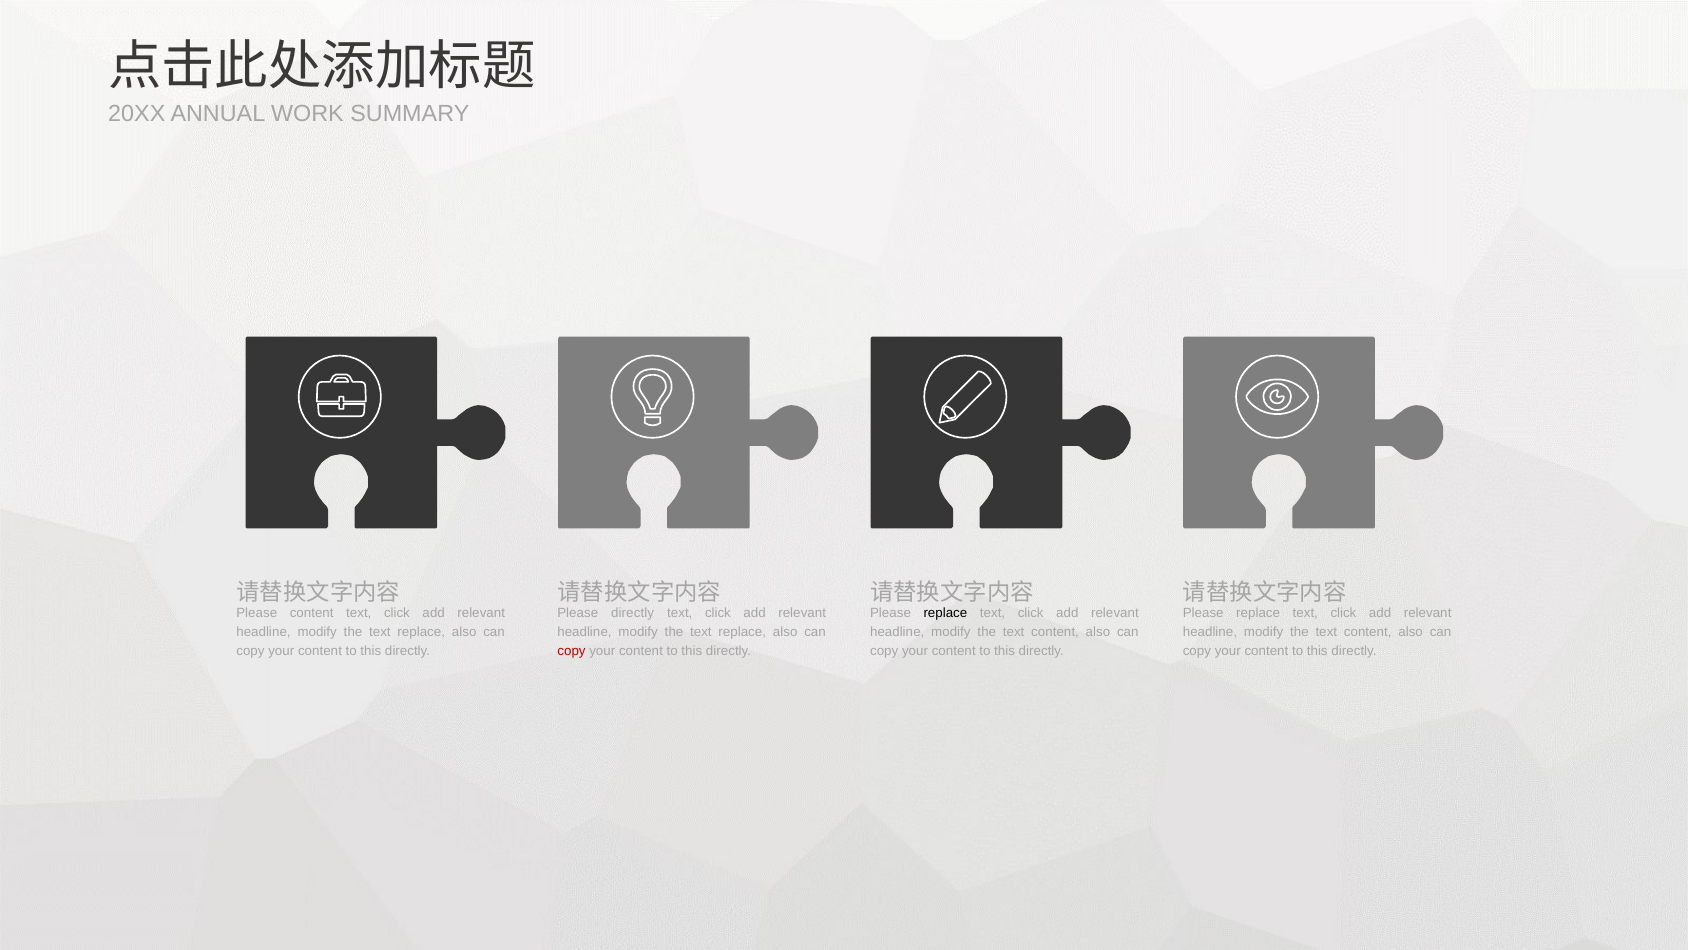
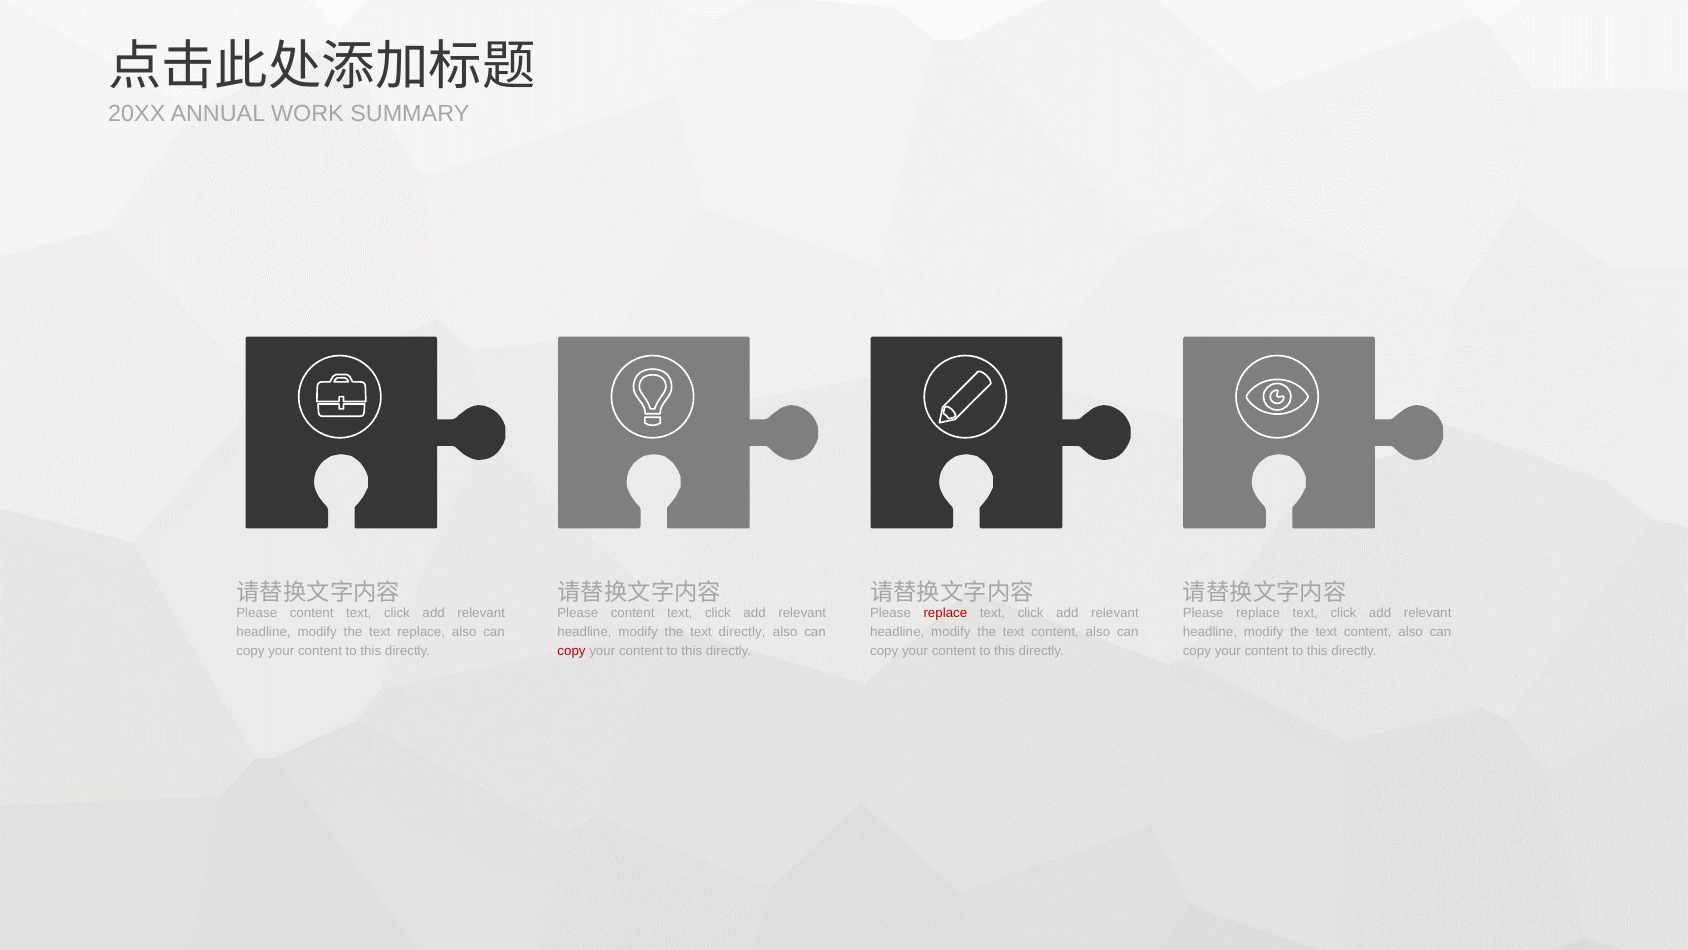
directly at (633, 613): directly -> content
replace at (945, 613) colour: black -> red
replace at (742, 632): replace -> directly
